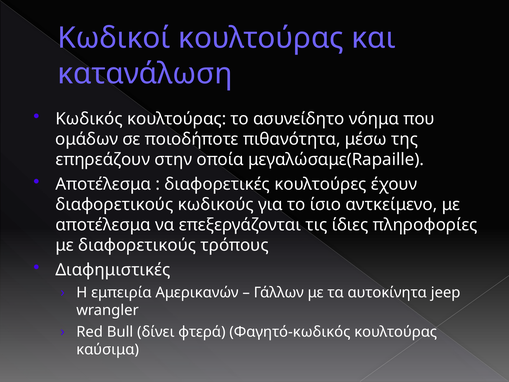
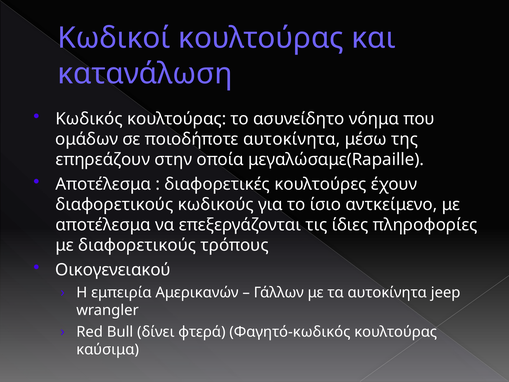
ποιοδήποτε πιθανότητα: πιθανότητα -> αυτοκίνητα
Διαφημιστικές: Διαφημιστικές -> Οικογενειακού
